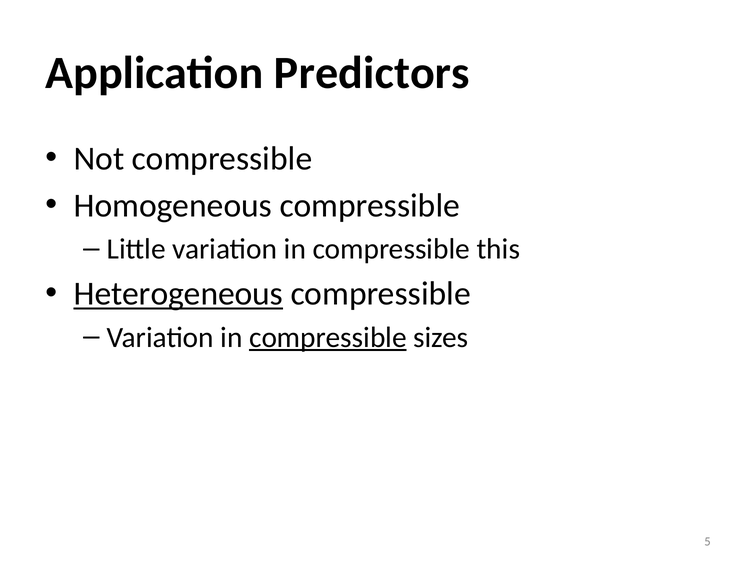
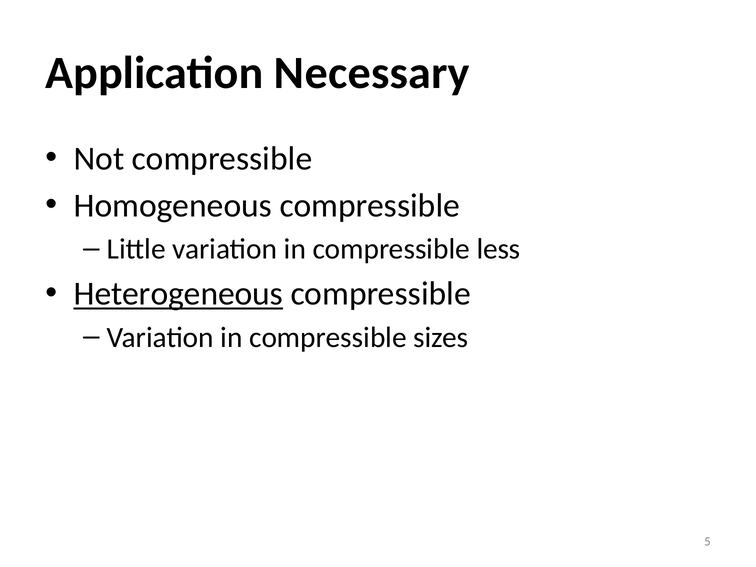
Predictors: Predictors -> Necessary
this: this -> less
compressible at (328, 337) underline: present -> none
